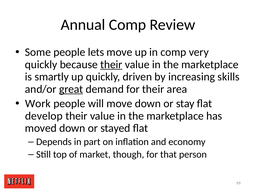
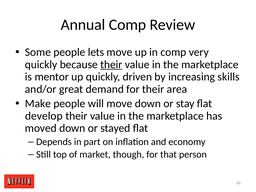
smartly: smartly -> mentor
great underline: present -> none
Work: Work -> Make
